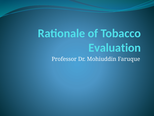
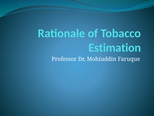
Evaluation: Evaluation -> Estimation
